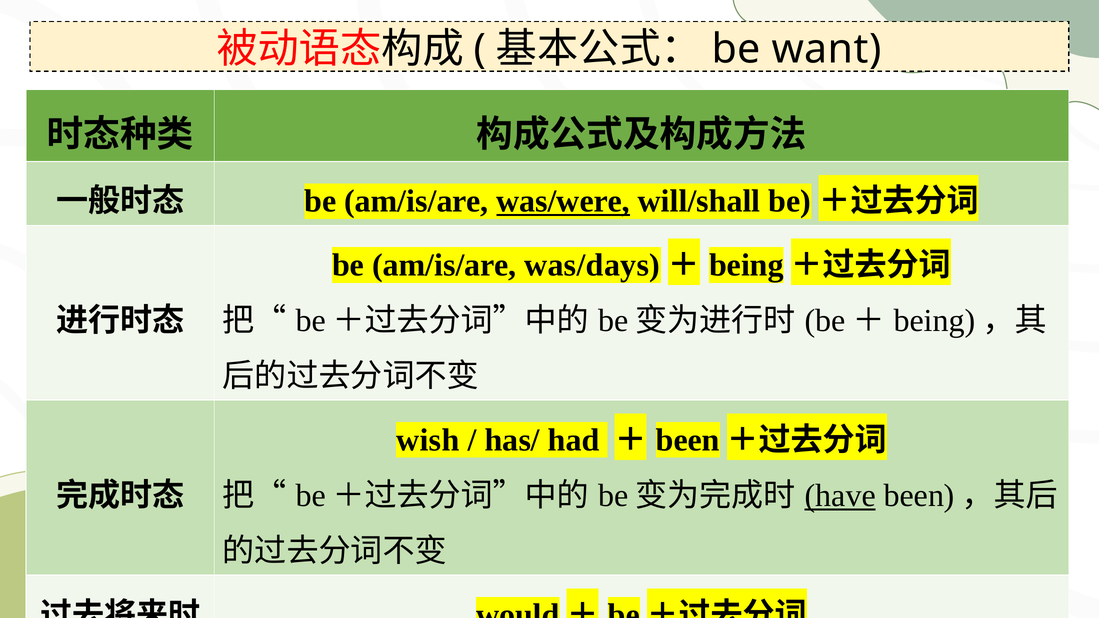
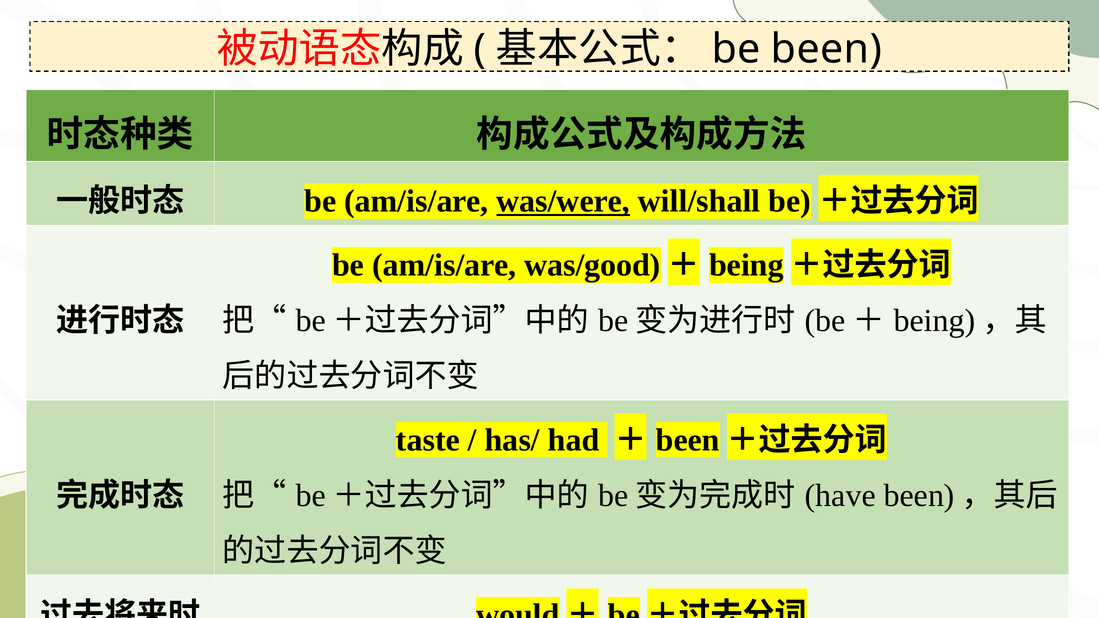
be want: want -> been
was/days: was/days -> was/good
wish: wish -> taste
have underline: present -> none
